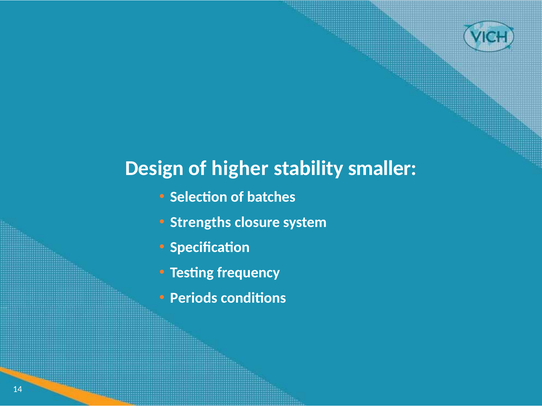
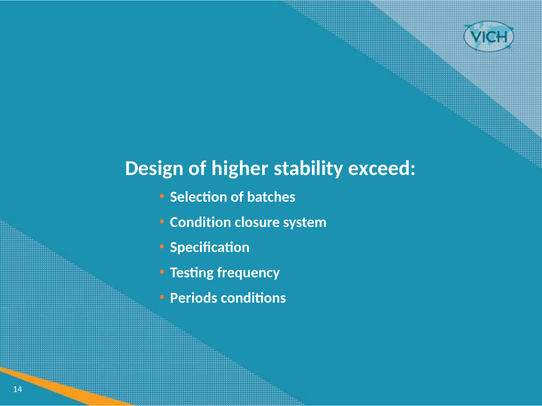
smaller: smaller -> exceed
Strengths: Strengths -> Condition
